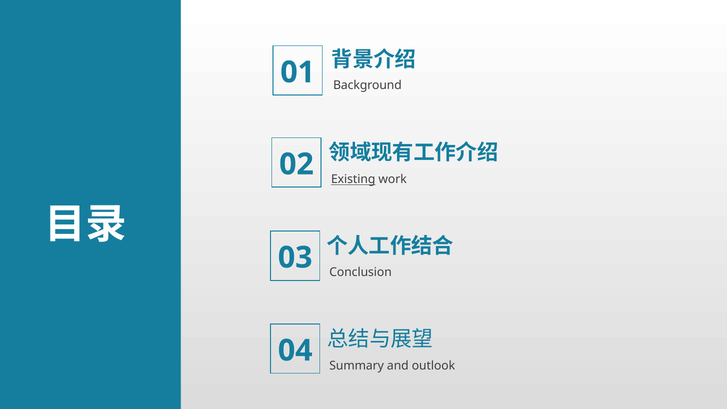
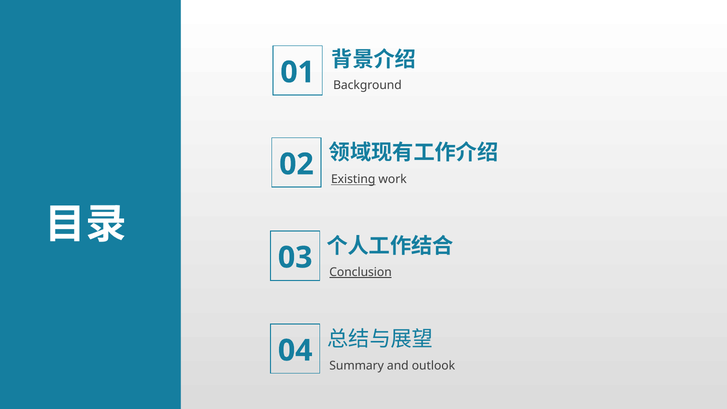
Conclusion underline: none -> present
